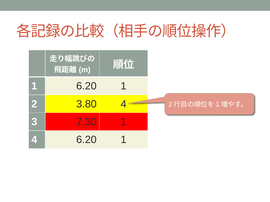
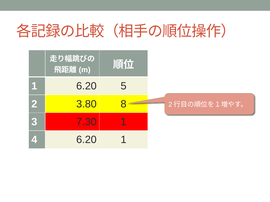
1 6.20 1: 1 -> 5
3.80 4: 4 -> 8
